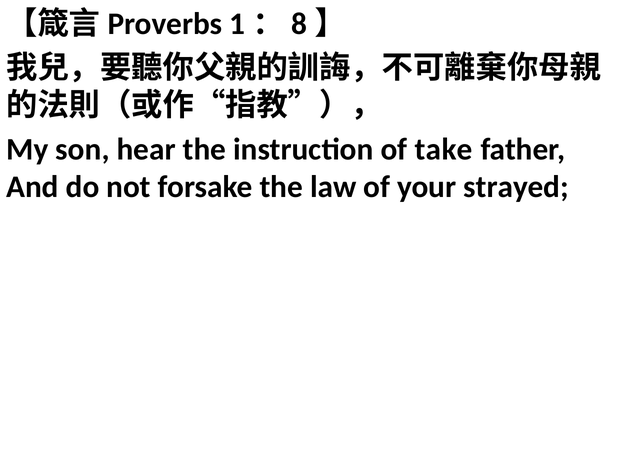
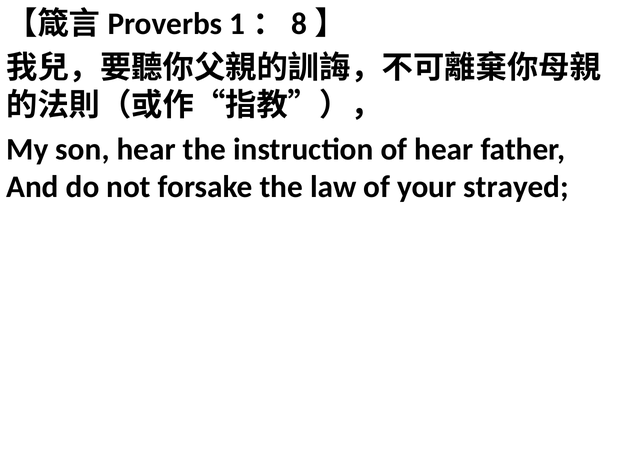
of take: take -> hear
